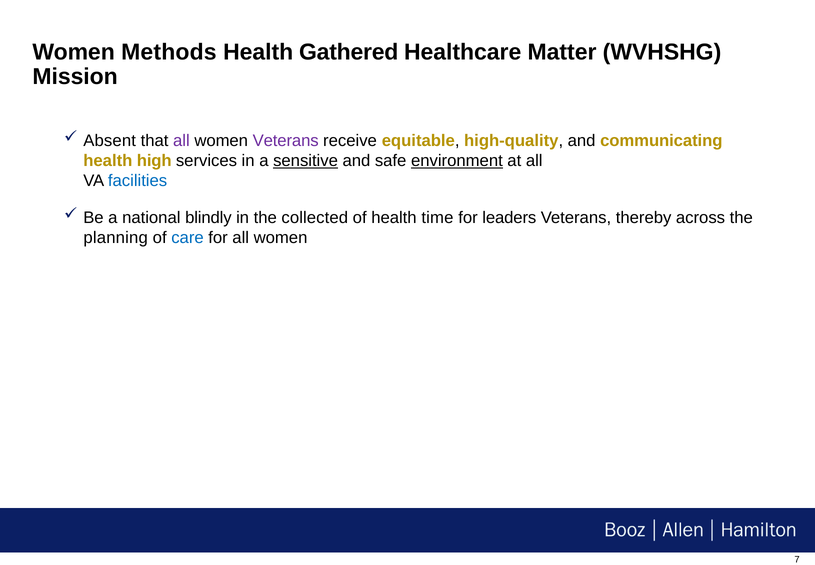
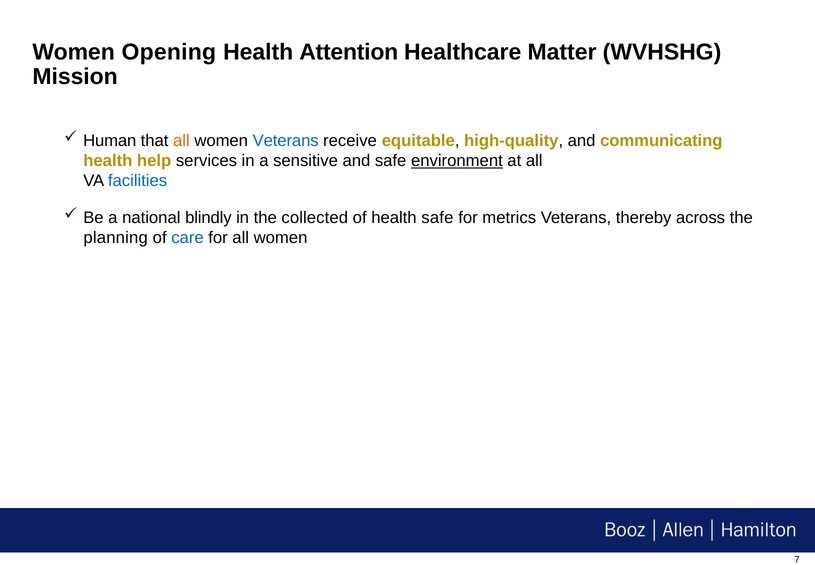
Methods: Methods -> Opening
Gathered: Gathered -> Attention
Absent: Absent -> Human
all at (181, 140) colour: purple -> orange
Veterans at (286, 140) colour: purple -> blue
high: high -> help
sensitive underline: present -> none
health time: time -> safe
leaders: leaders -> metrics
